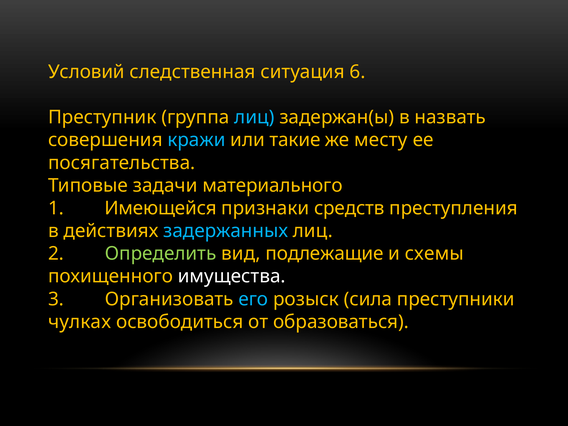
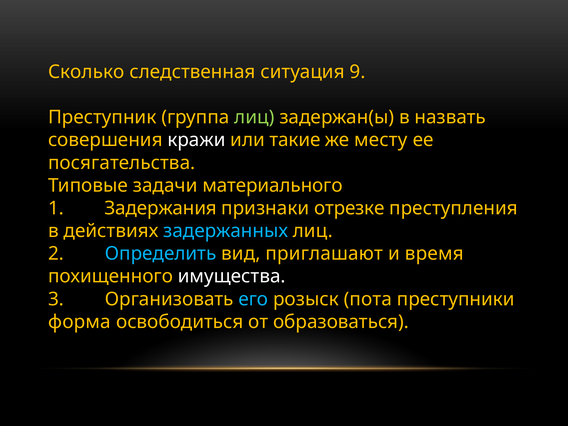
Условий: Условий -> Сколько
6: 6 -> 9
лиц at (254, 117) colour: light blue -> light green
кражи colour: light blue -> white
Имеющейся: Имеющейся -> Задержания
средств: средств -> отрезке
Определить colour: light green -> light blue
подлежащие: подлежащие -> приглашают
схемы: схемы -> время
сила: сила -> пота
чулках: чулках -> форма
